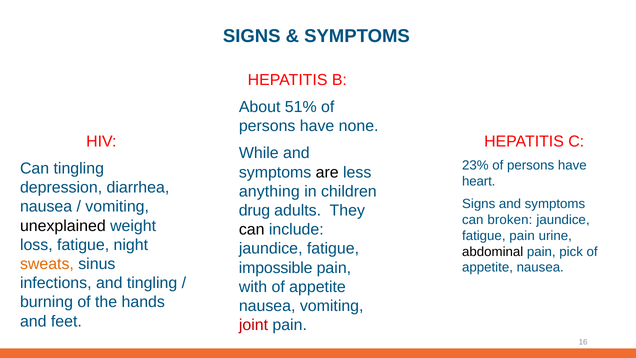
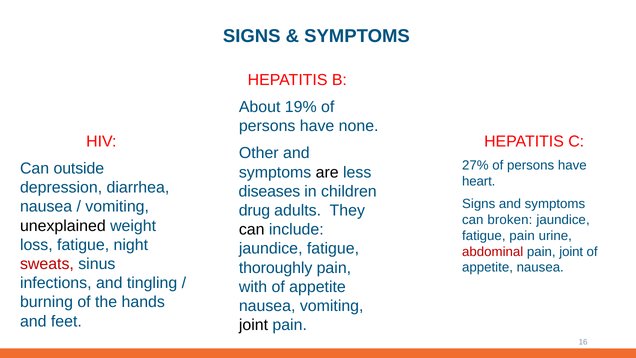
51%: 51% -> 19%
While: While -> Other
23%: 23% -> 27%
Can tingling: tingling -> outside
anything: anything -> diseases
abdominal colour: black -> red
pain pick: pick -> joint
sweats colour: orange -> red
impossible: impossible -> thoroughly
joint at (253, 325) colour: red -> black
